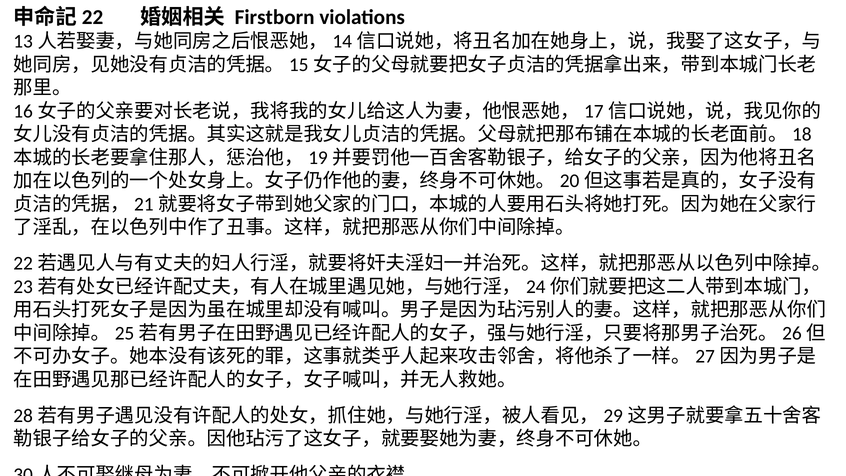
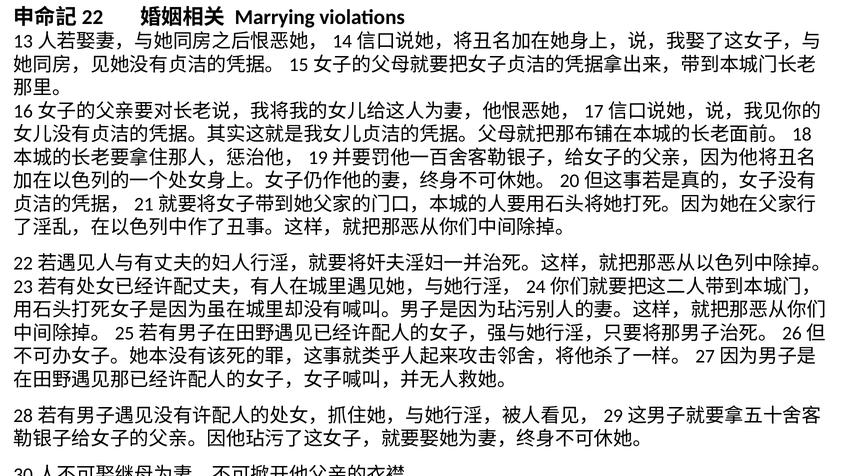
Firstborn: Firstborn -> Marrying
